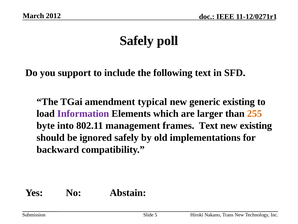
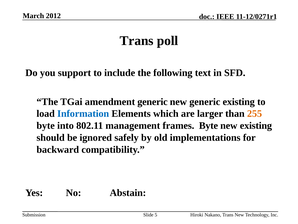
Safely at (137, 41): Safely -> Trans
amendment typical: typical -> generic
Information colour: purple -> blue
frames Text: Text -> Byte
